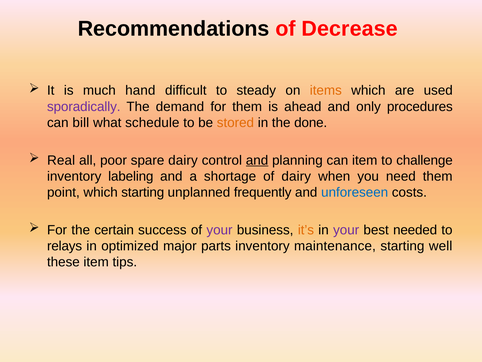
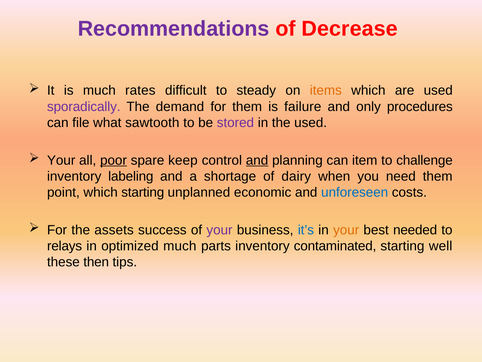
Recommendations colour: black -> purple
hand: hand -> rates
ahead: ahead -> failure
bill: bill -> file
schedule: schedule -> sawtooth
stored colour: orange -> purple
the done: done -> used
Real at (61, 160): Real -> Your
poor underline: none -> present
spare dairy: dairy -> keep
frequently: frequently -> economic
certain: certain -> assets
it’s colour: orange -> blue
your at (346, 230) colour: purple -> orange
optimized major: major -> much
maintenance: maintenance -> contaminated
these item: item -> then
